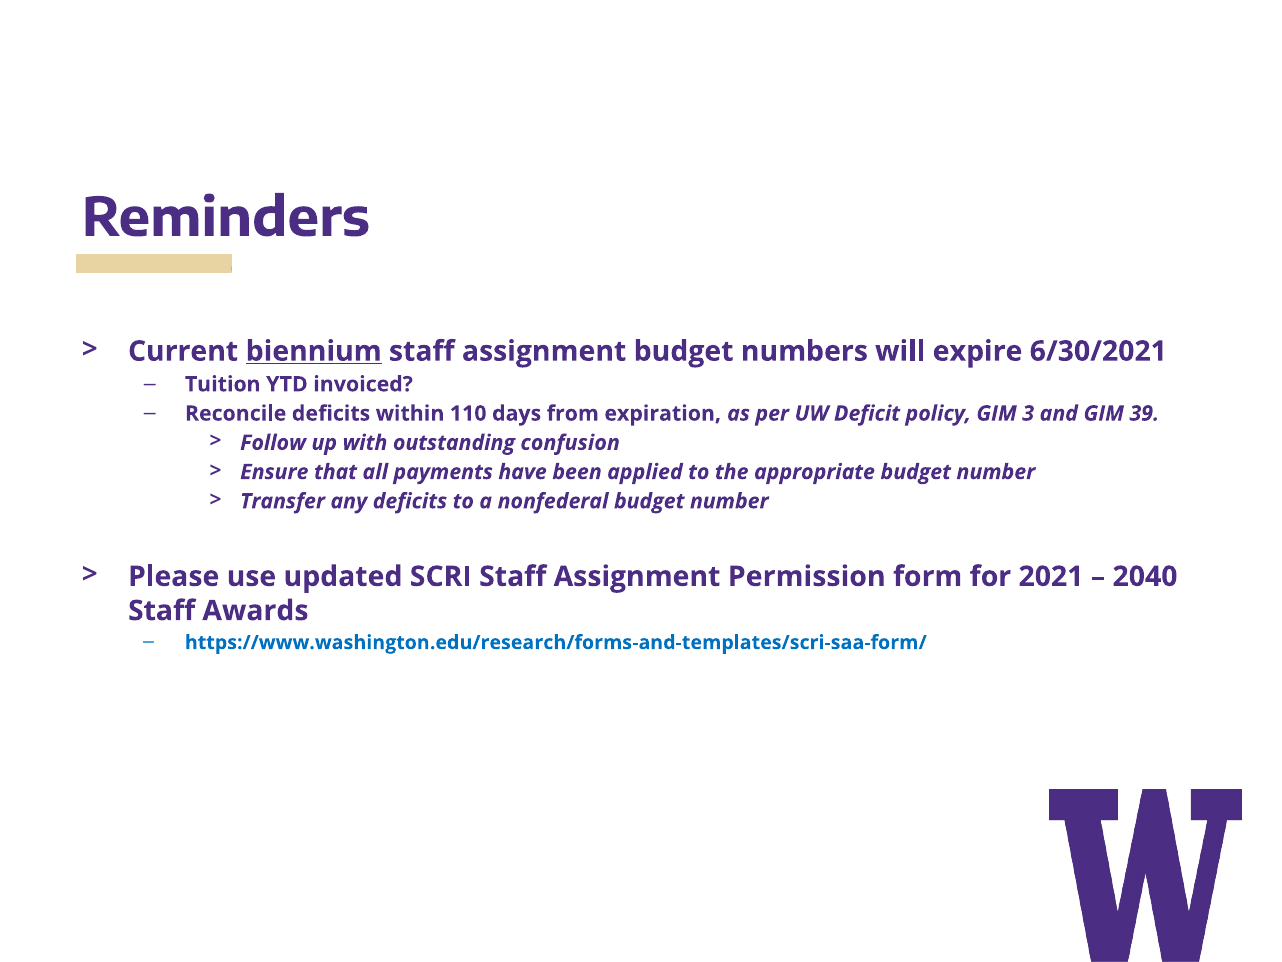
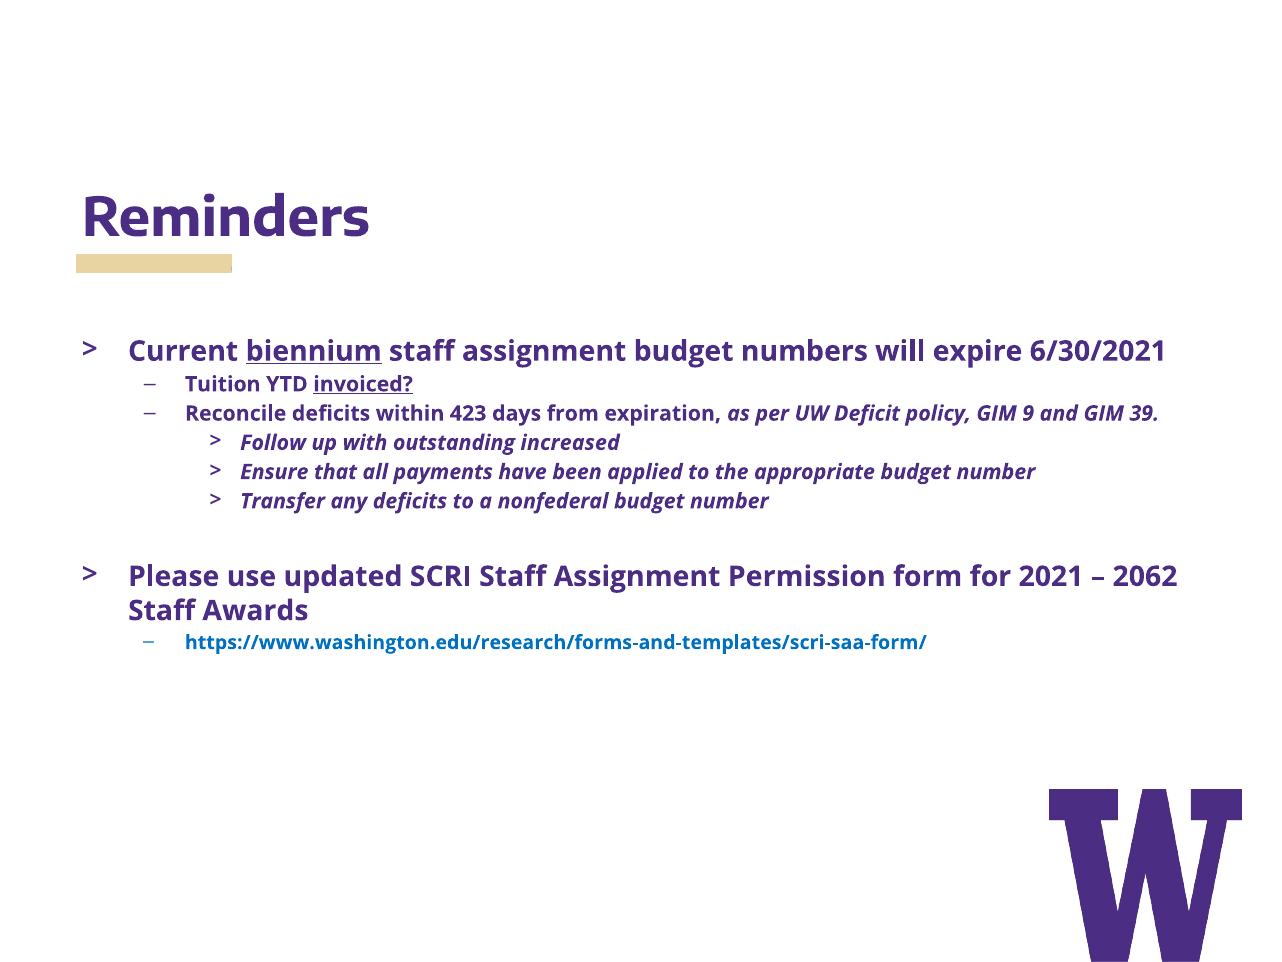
invoiced underline: none -> present
110: 110 -> 423
3: 3 -> 9
confusion: confusion -> increased
2040: 2040 -> 2062
